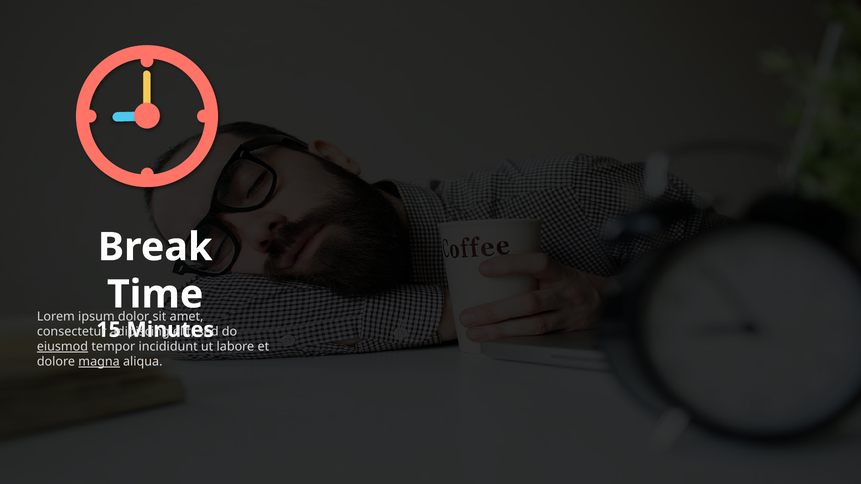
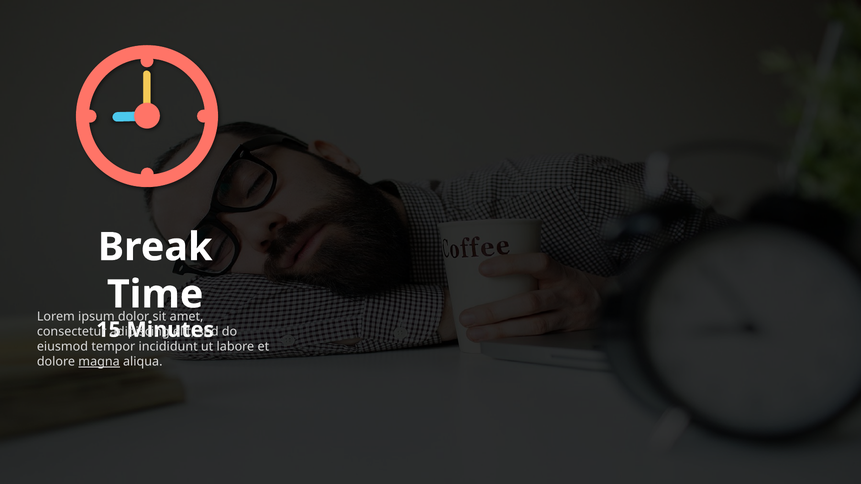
eiusmod underline: present -> none
